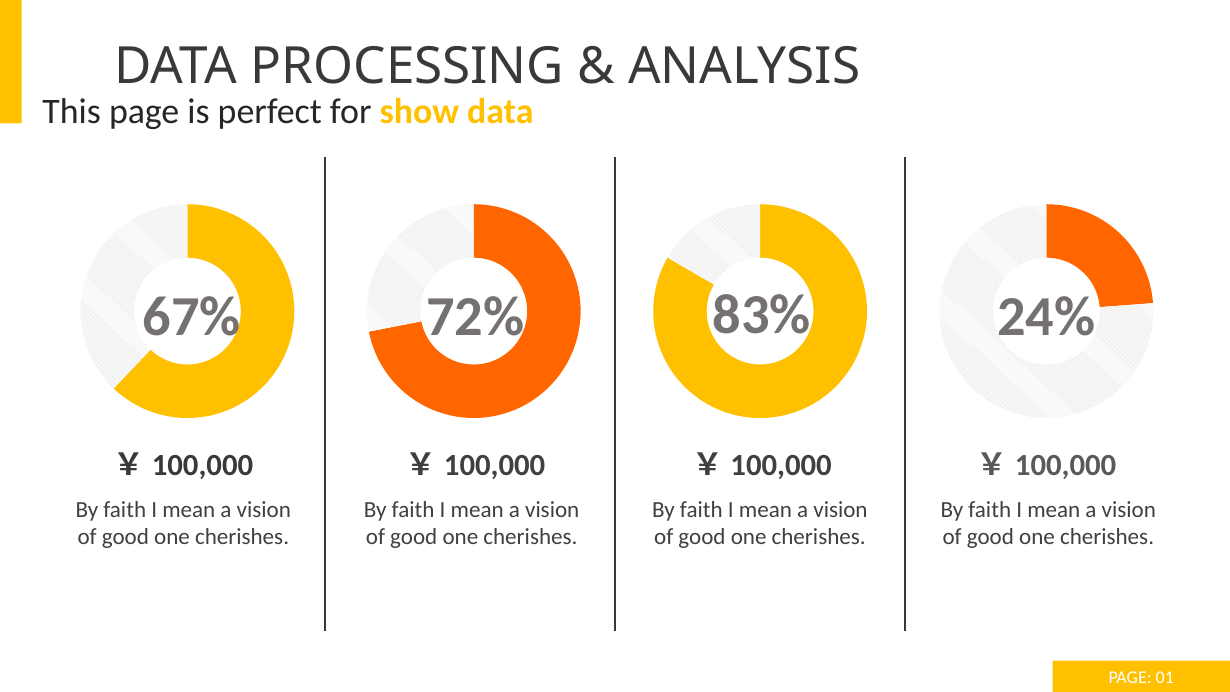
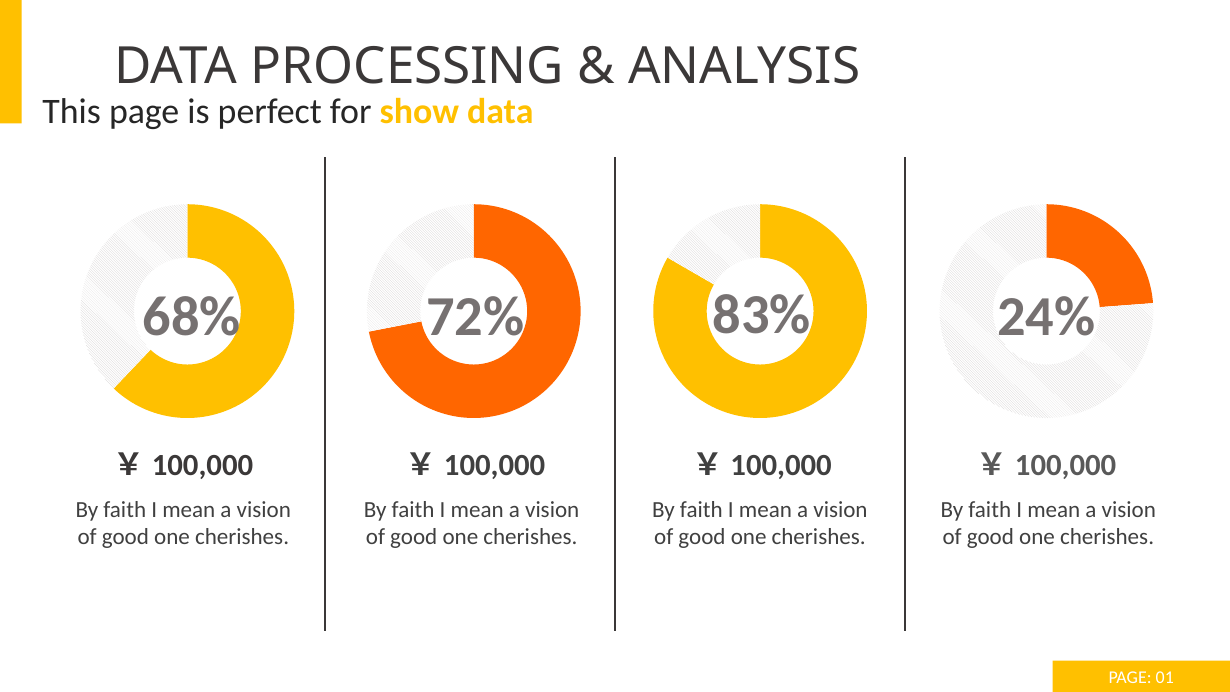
67%: 67% -> 68%
